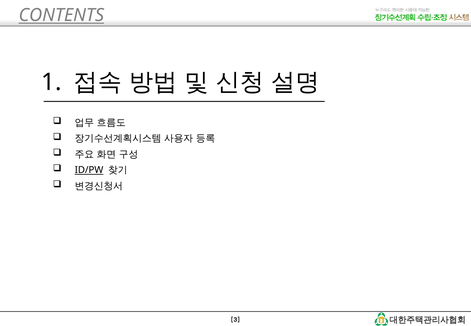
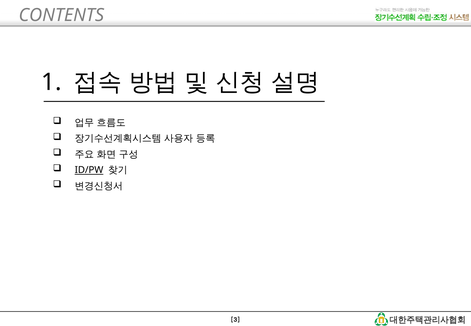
CONTENTS underline: present -> none
